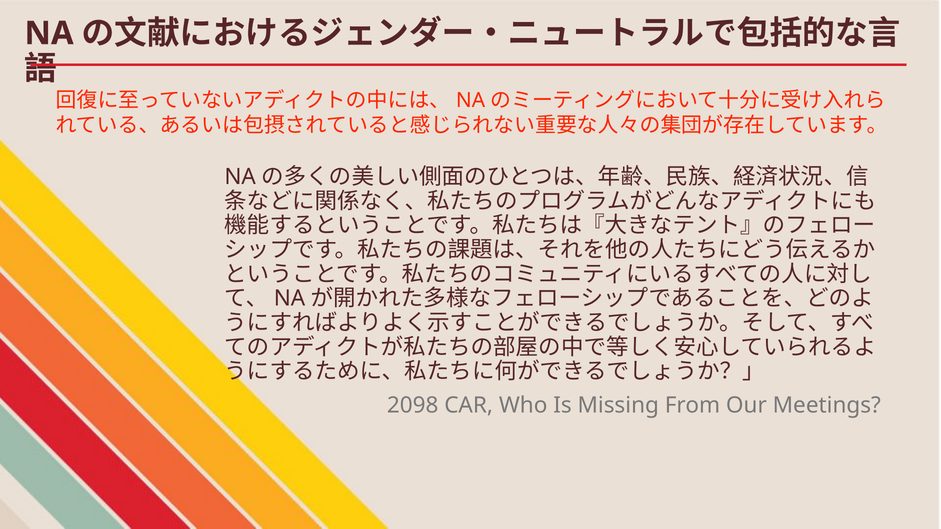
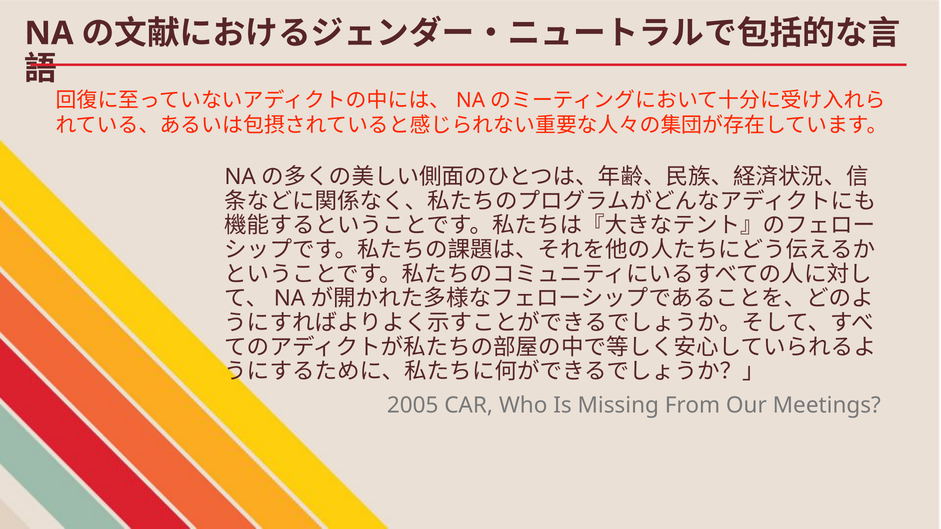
2098: 2098 -> 2005
